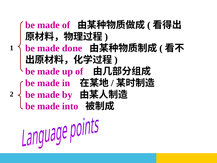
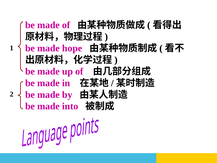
done: done -> hope
